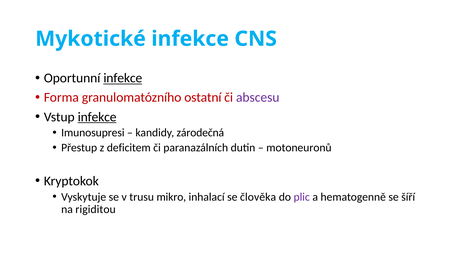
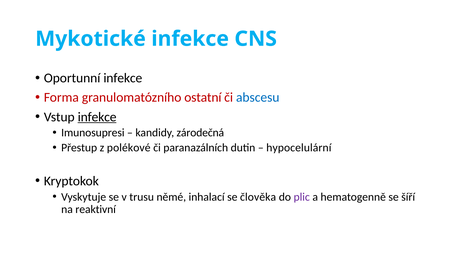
infekce at (123, 78) underline: present -> none
abscesu colour: purple -> blue
deficitem: deficitem -> polékové
motoneuronů: motoneuronů -> hypocelulární
mikro: mikro -> němé
rigiditou: rigiditou -> reaktivní
